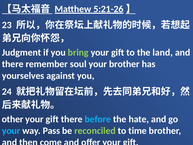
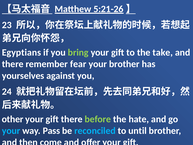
Judgment: Judgment -> Egyptians
land: land -> take
soul: soul -> fear
before colour: light blue -> light green
reconciled colour: light green -> light blue
time: time -> until
